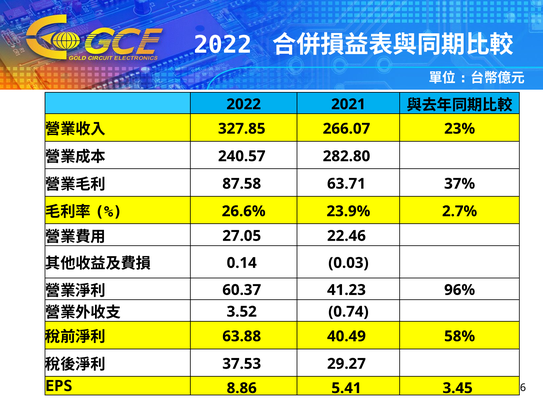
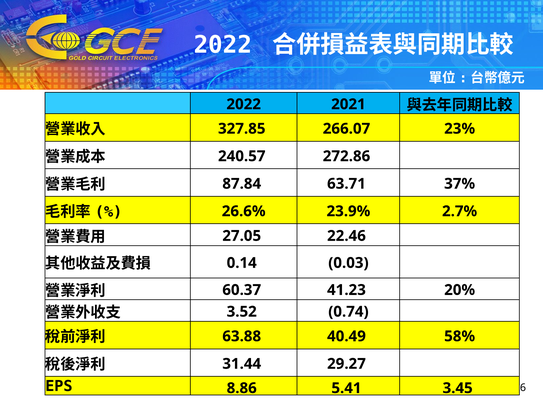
282.80: 282.80 -> 272.86
87.58: 87.58 -> 87.84
96%: 96% -> 20%
37.53: 37.53 -> 31.44
